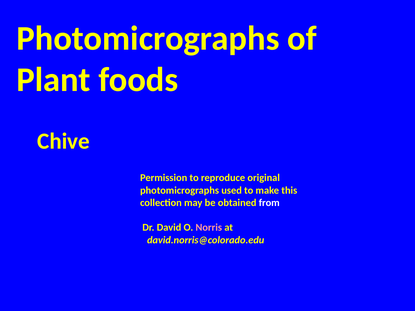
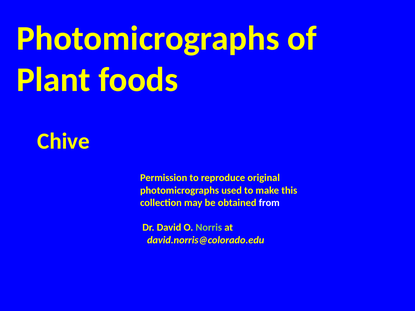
Norris colour: pink -> light green
